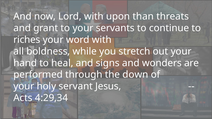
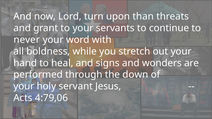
Lord with: with -> turn
riches: riches -> never
4:29,34: 4:29,34 -> 4:79,06
